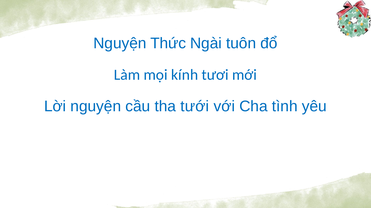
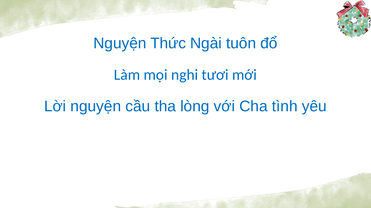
kính: kính -> nghi
tưới: tưới -> lòng
